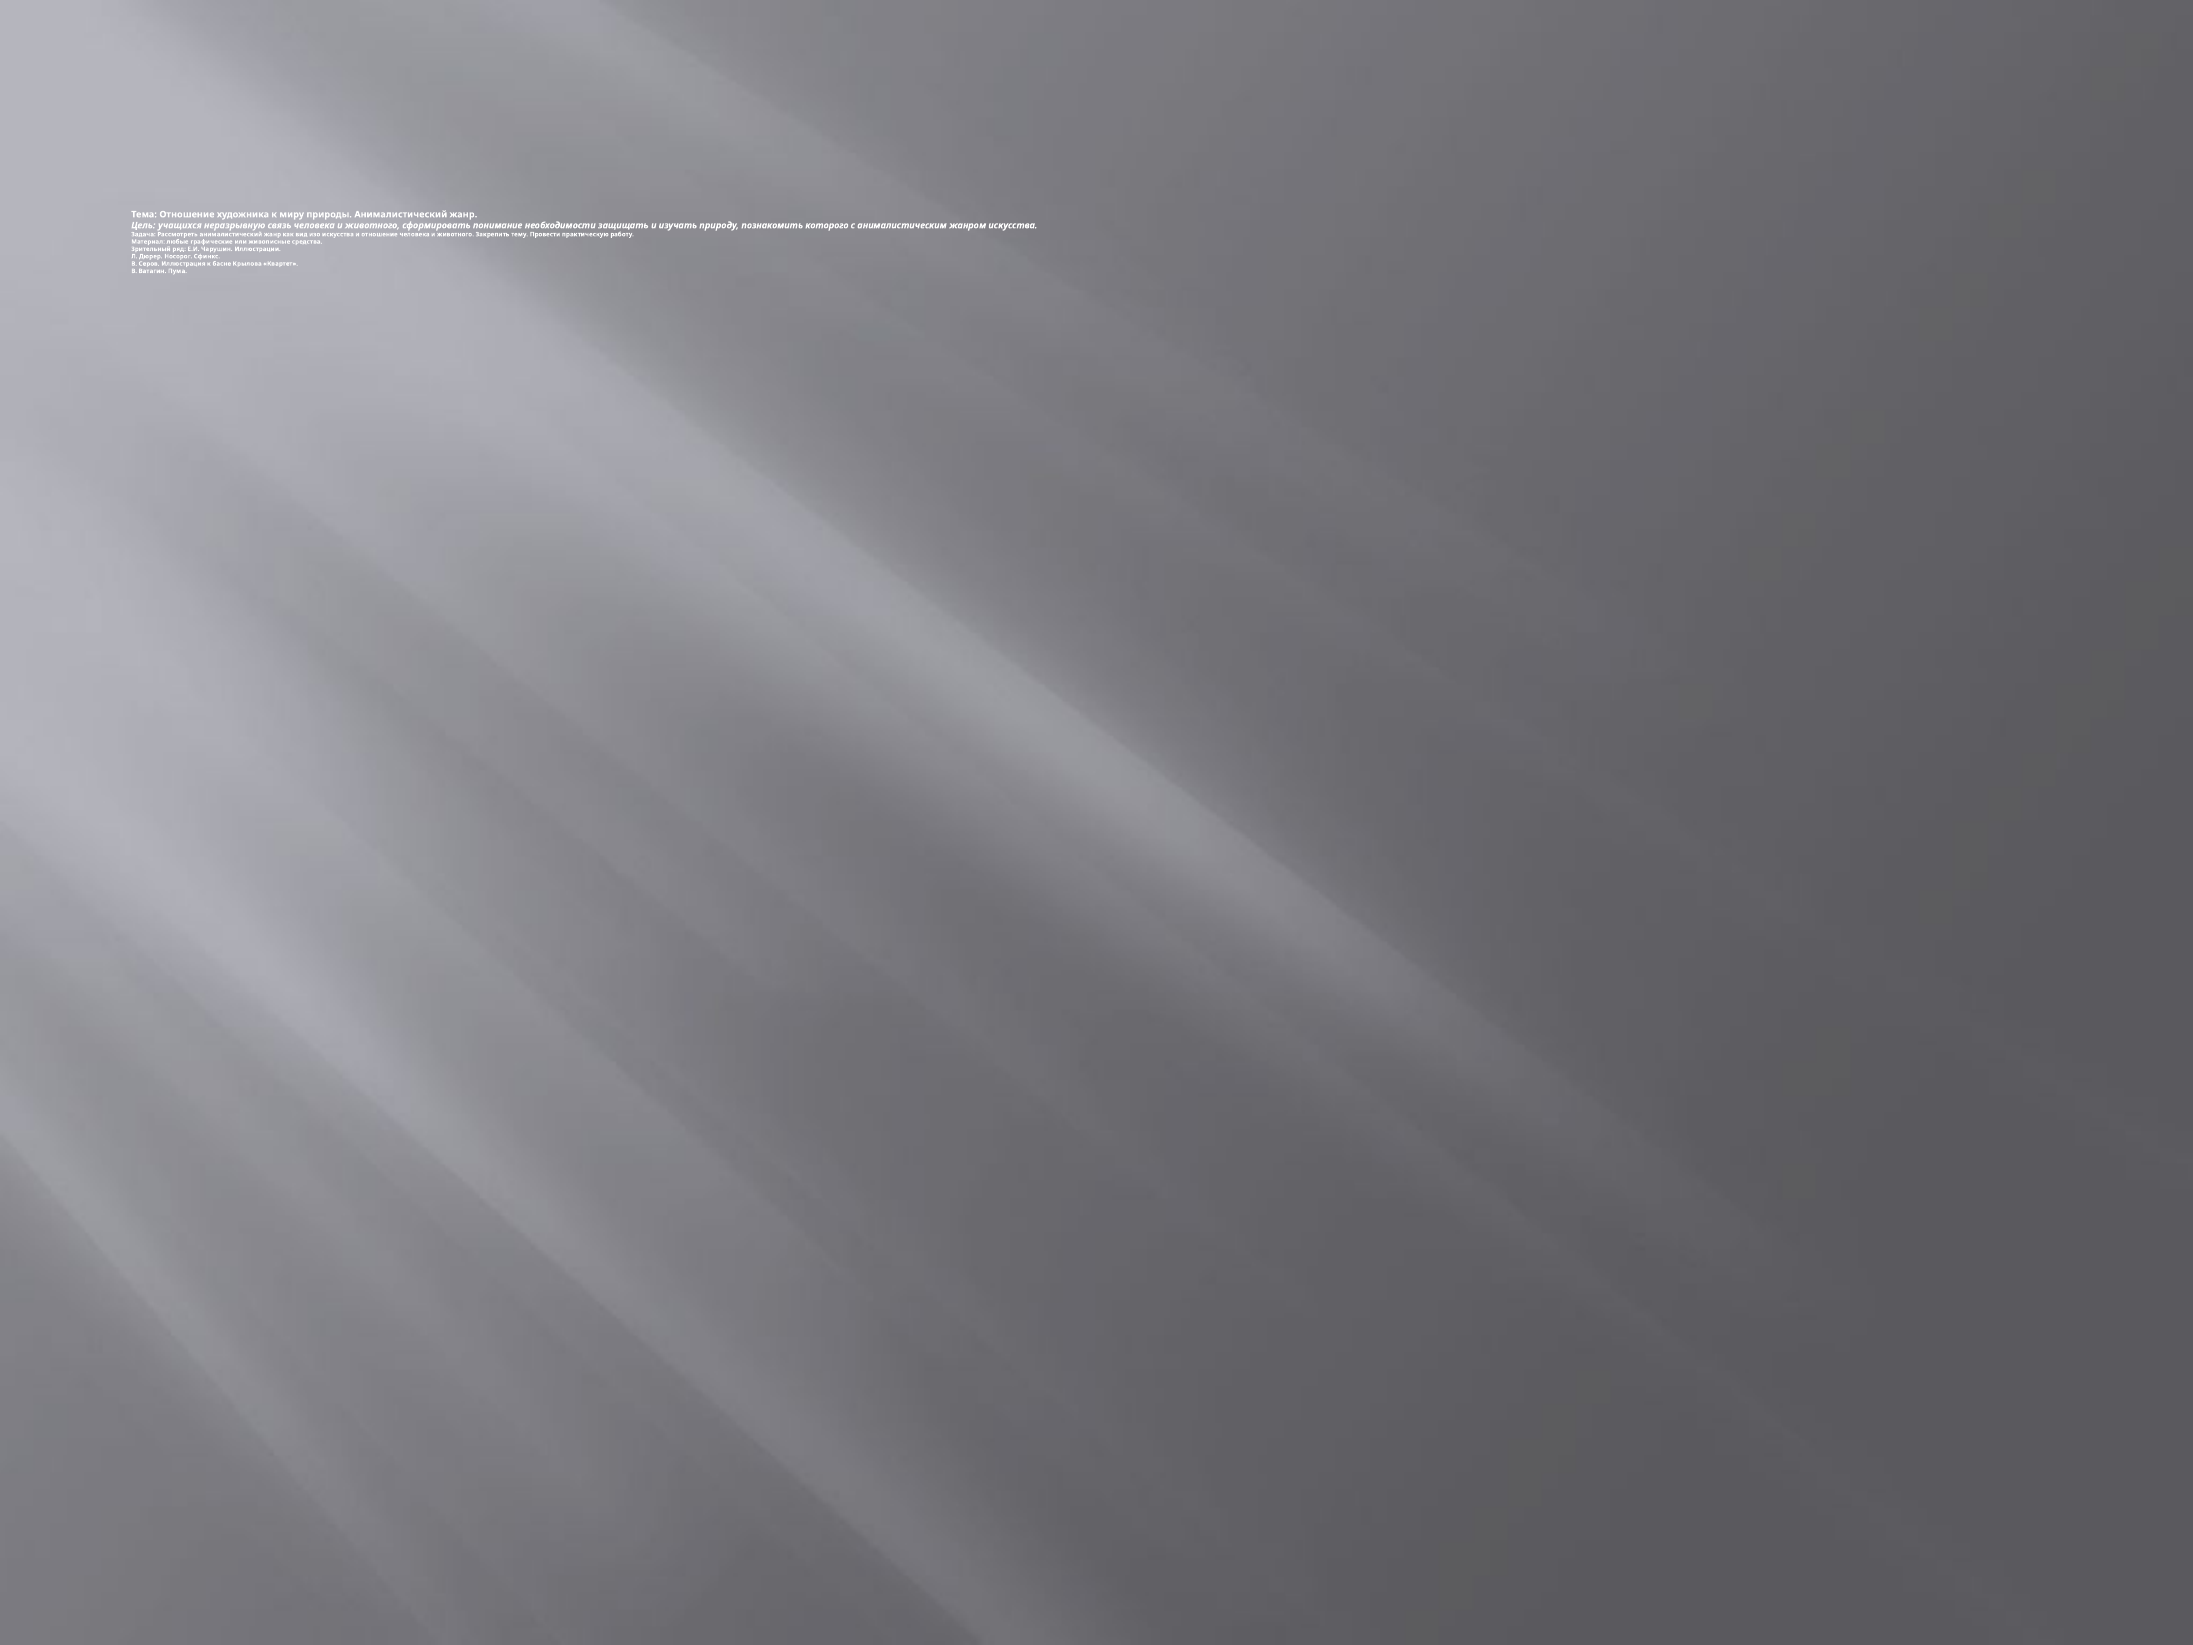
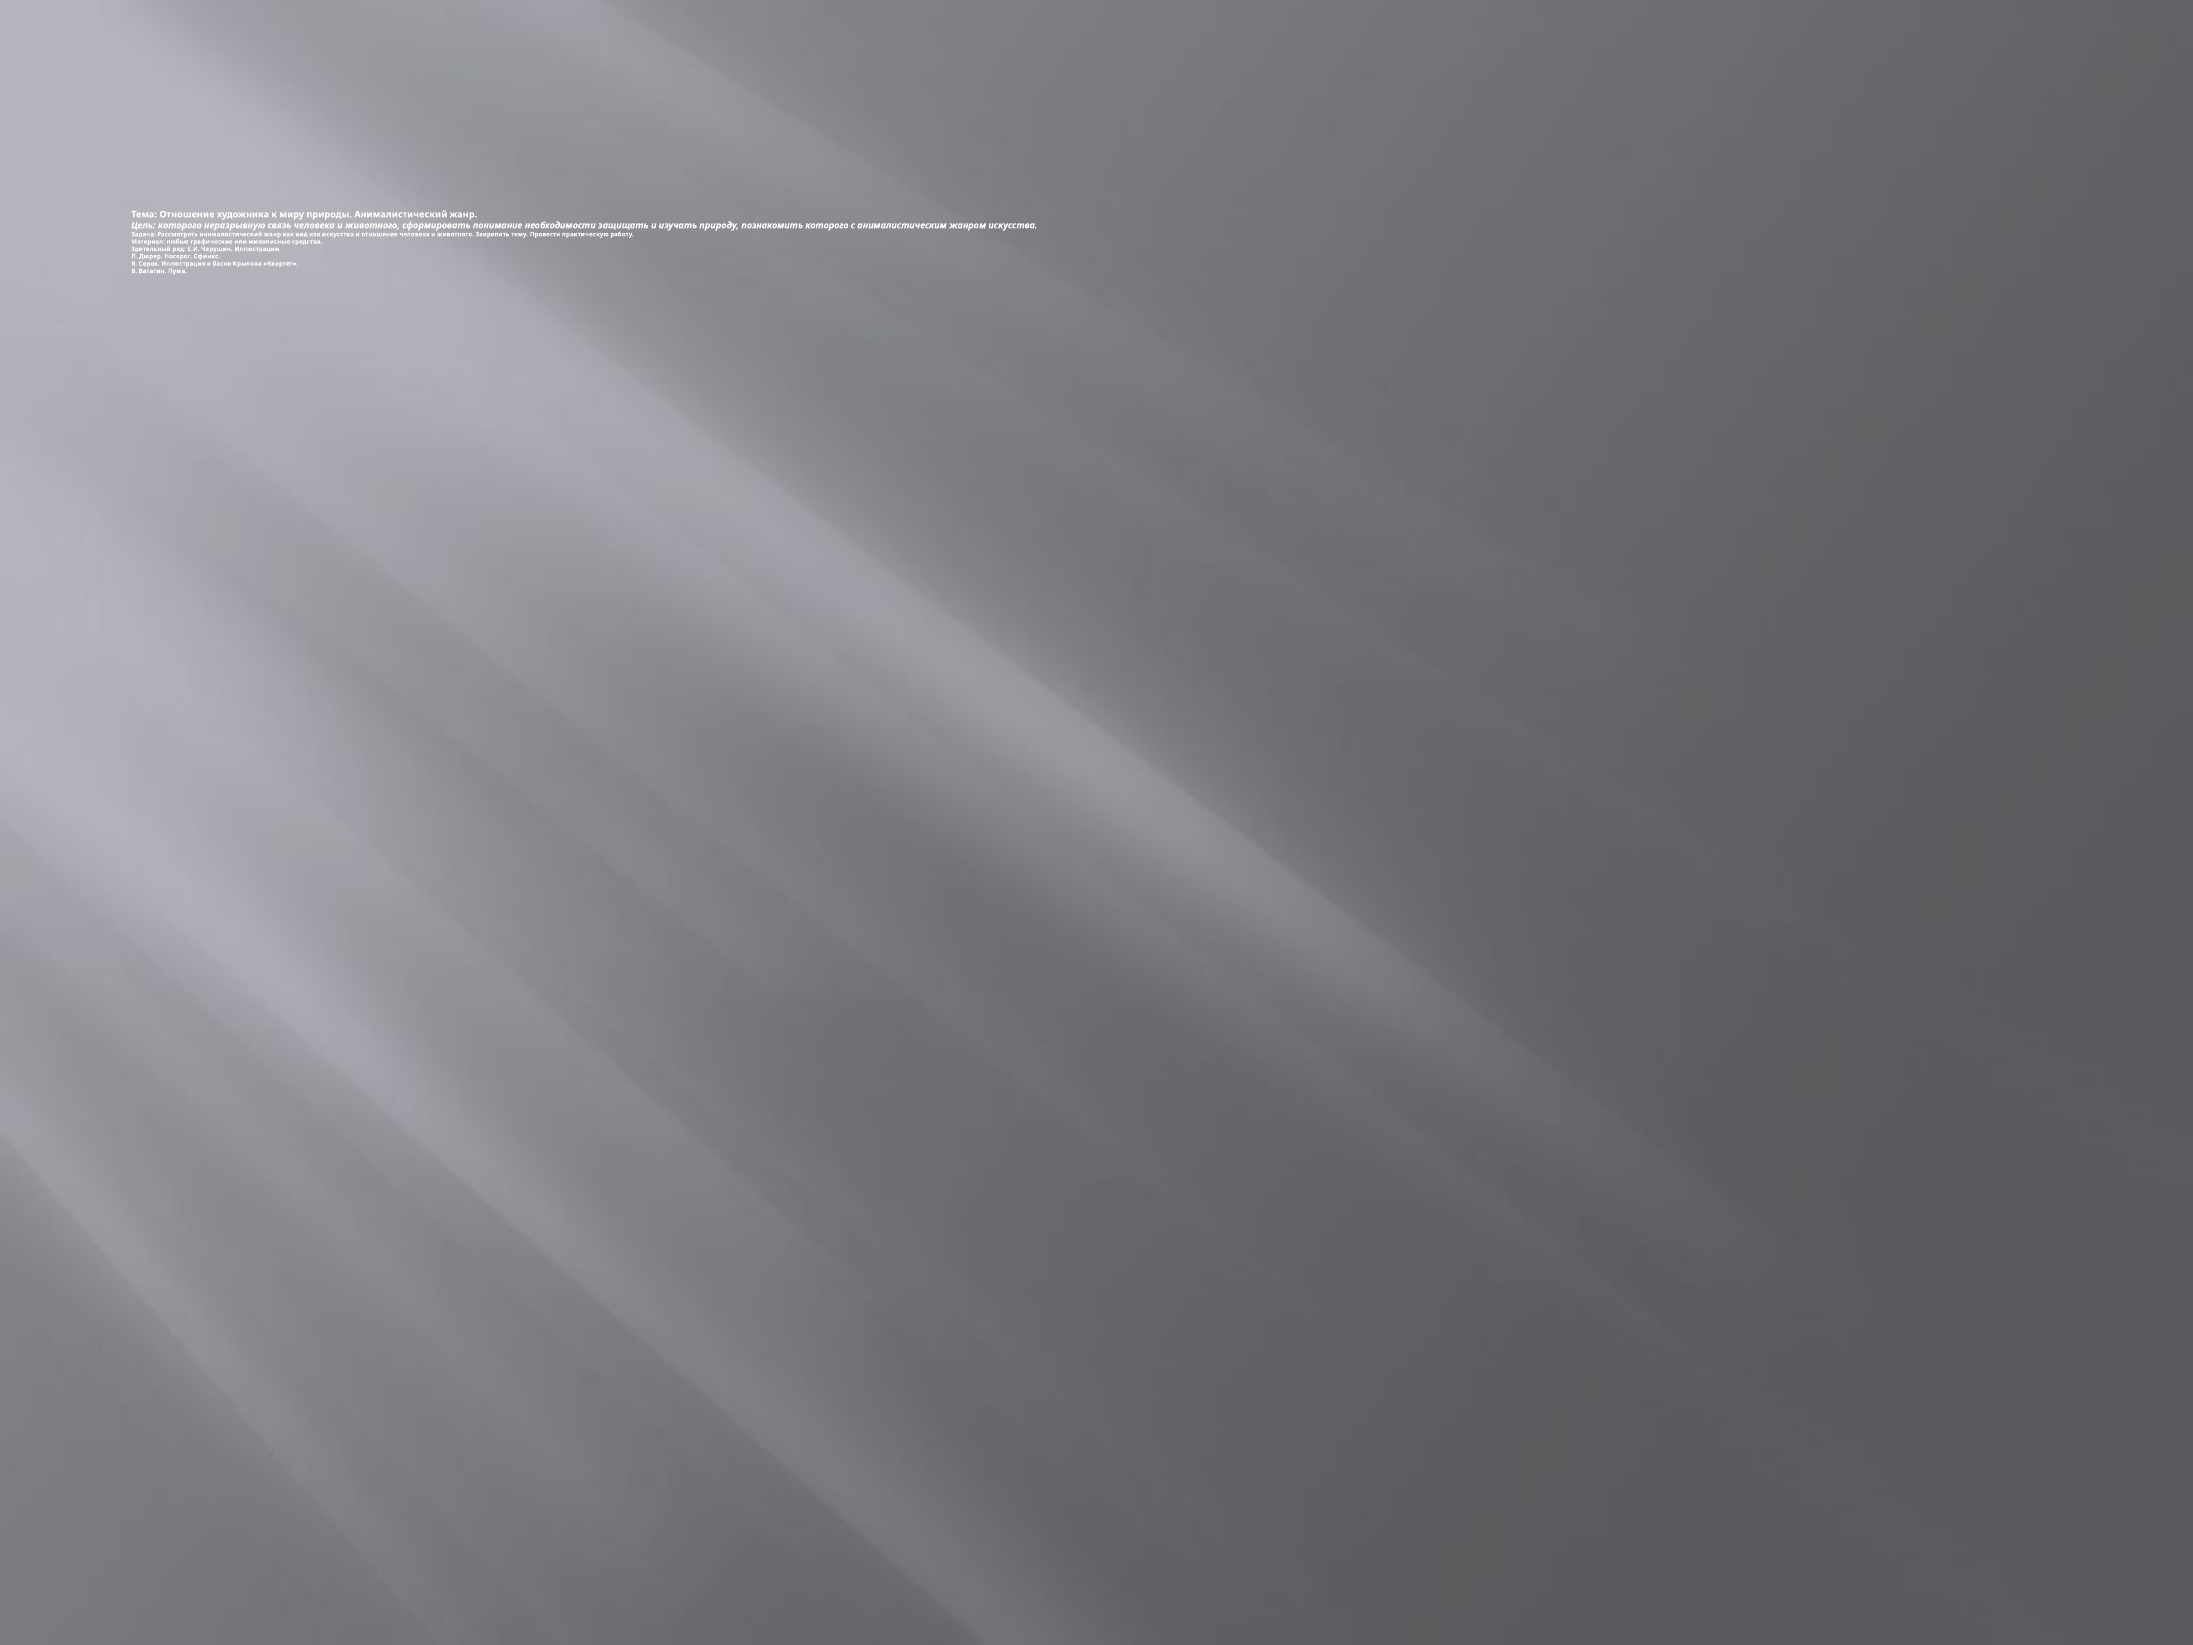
Цель учащихся: учащихся -> которого
